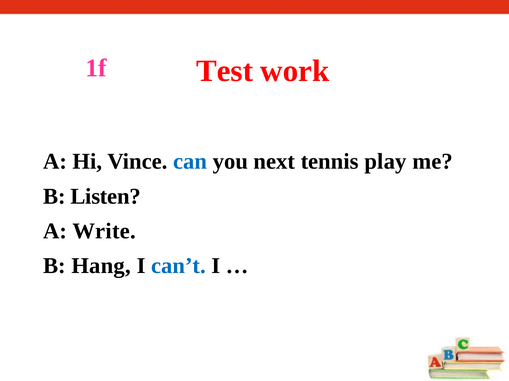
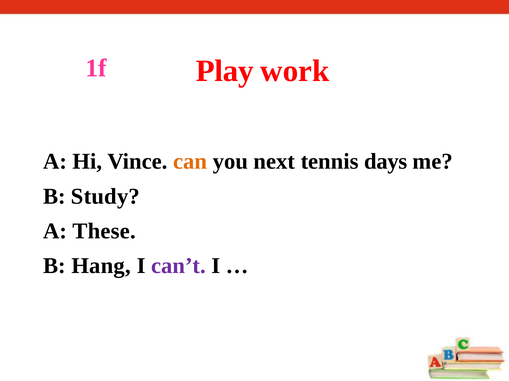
Test: Test -> Play
can colour: blue -> orange
play: play -> days
Listen: Listen -> Study
Write: Write -> These
can’t colour: blue -> purple
